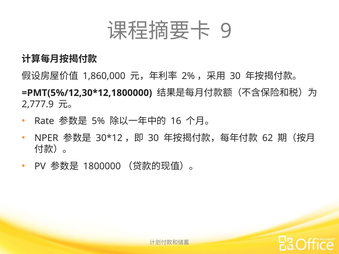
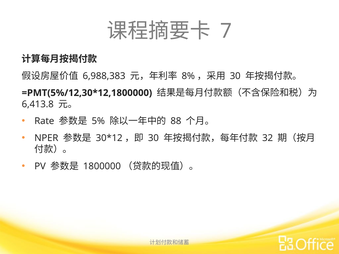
9: 9 -> 7
1,860,000: 1,860,000 -> 6,988,383
2%: 2% -> 8%
2,777.9: 2,777.9 -> 6,413.8
16: 16 -> 88
62: 62 -> 32
